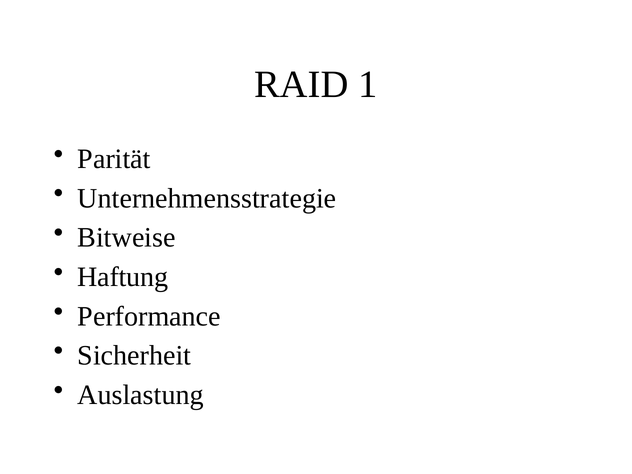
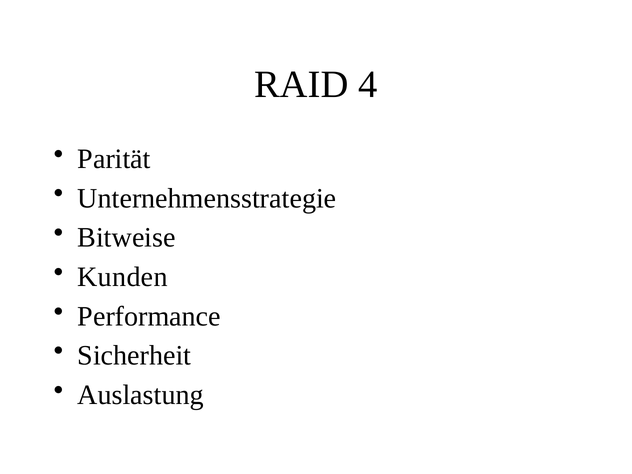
1: 1 -> 4
Haftung: Haftung -> Kunden
